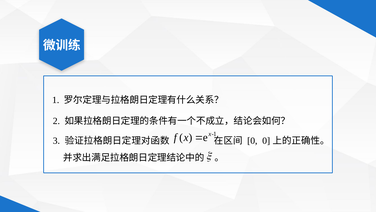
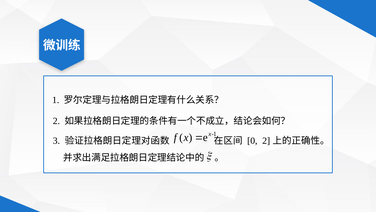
0 0: 0 -> 2
